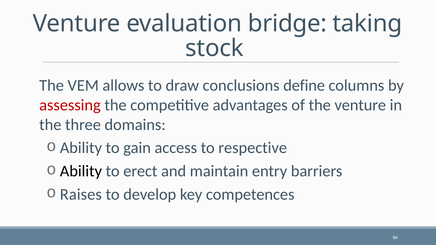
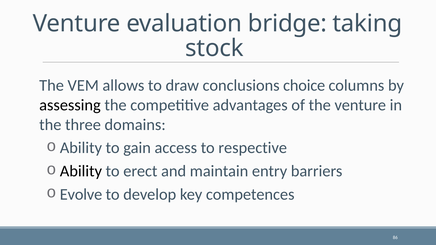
define: define -> choice
assessing colour: red -> black
Raises: Raises -> Evolve
